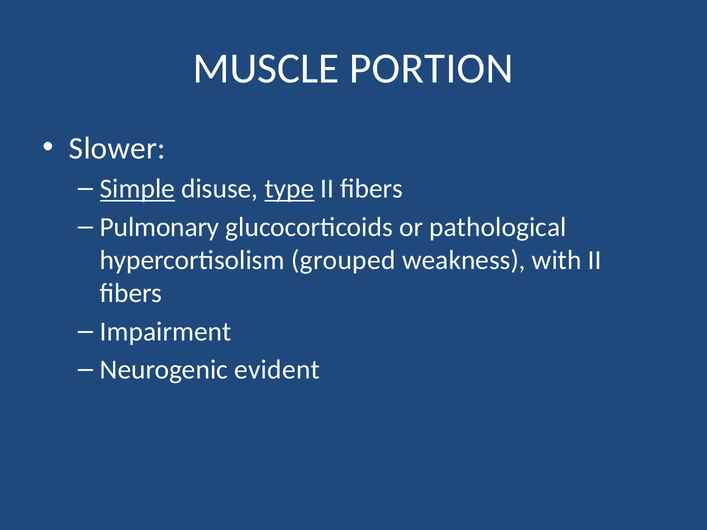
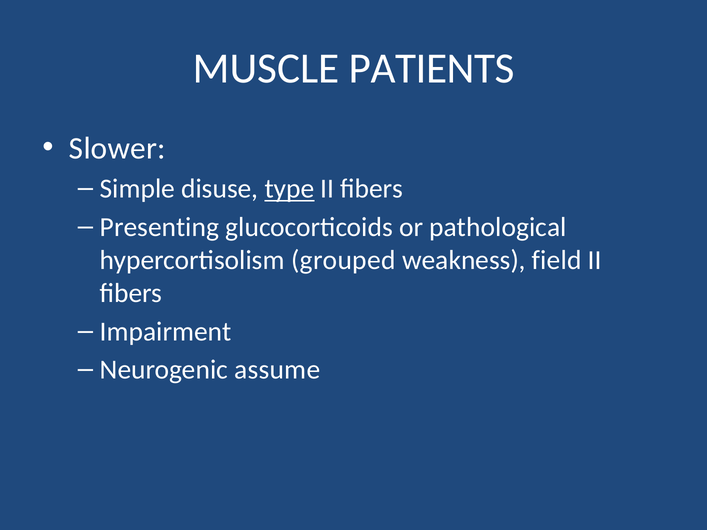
PORTION: PORTION -> PATIENTS
Simple underline: present -> none
Pulmonary: Pulmonary -> Presenting
with: with -> field
evident: evident -> assume
